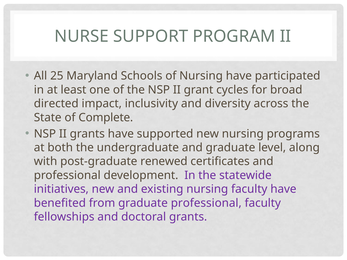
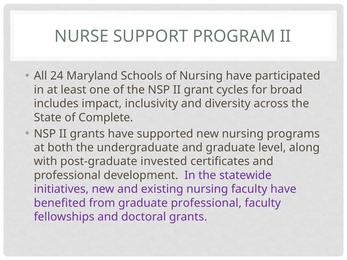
25: 25 -> 24
directed: directed -> includes
renewed: renewed -> invested
